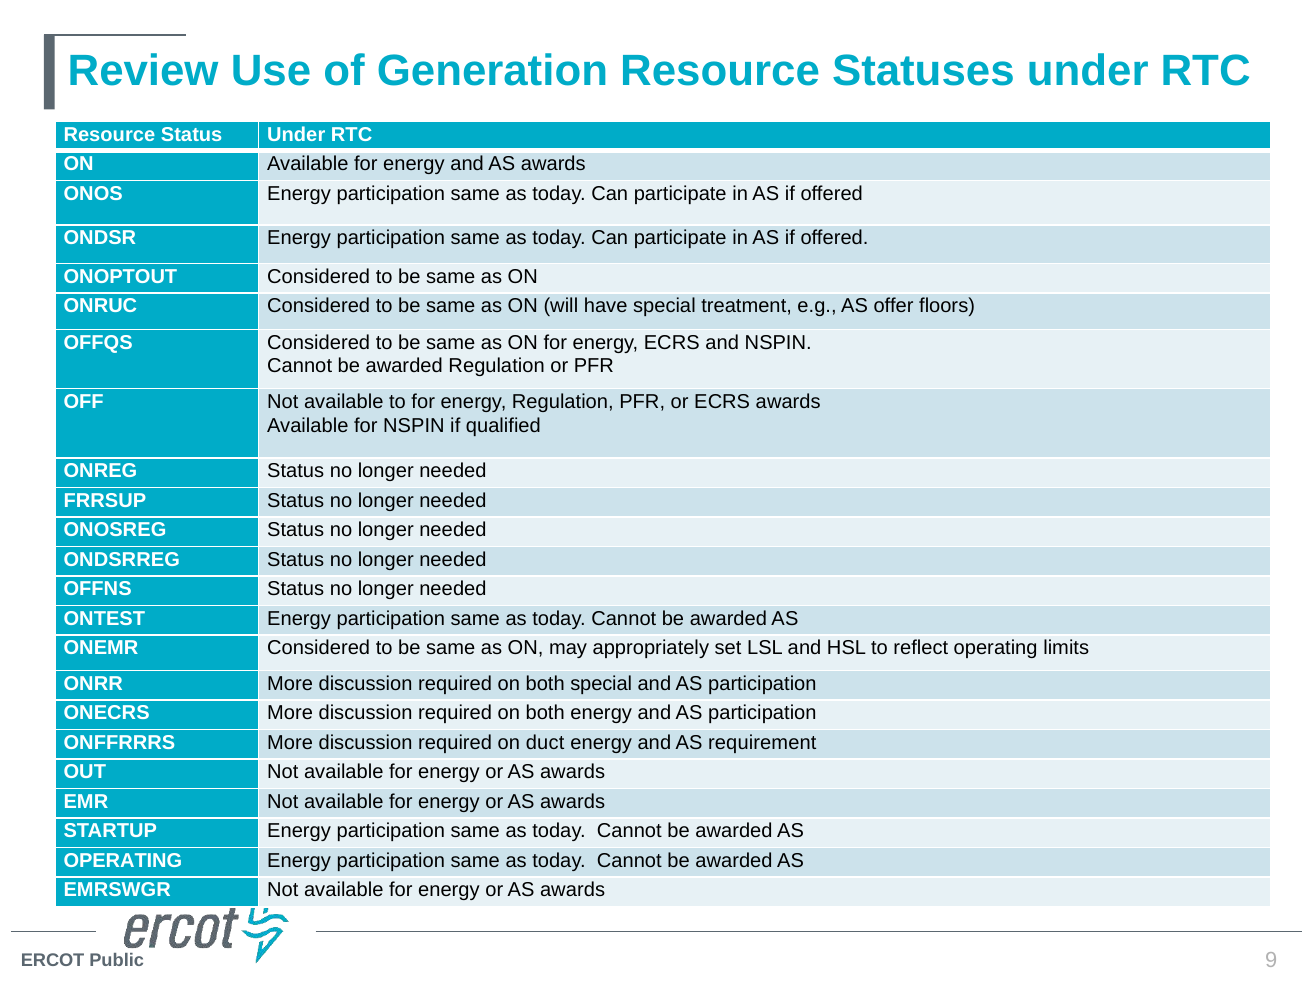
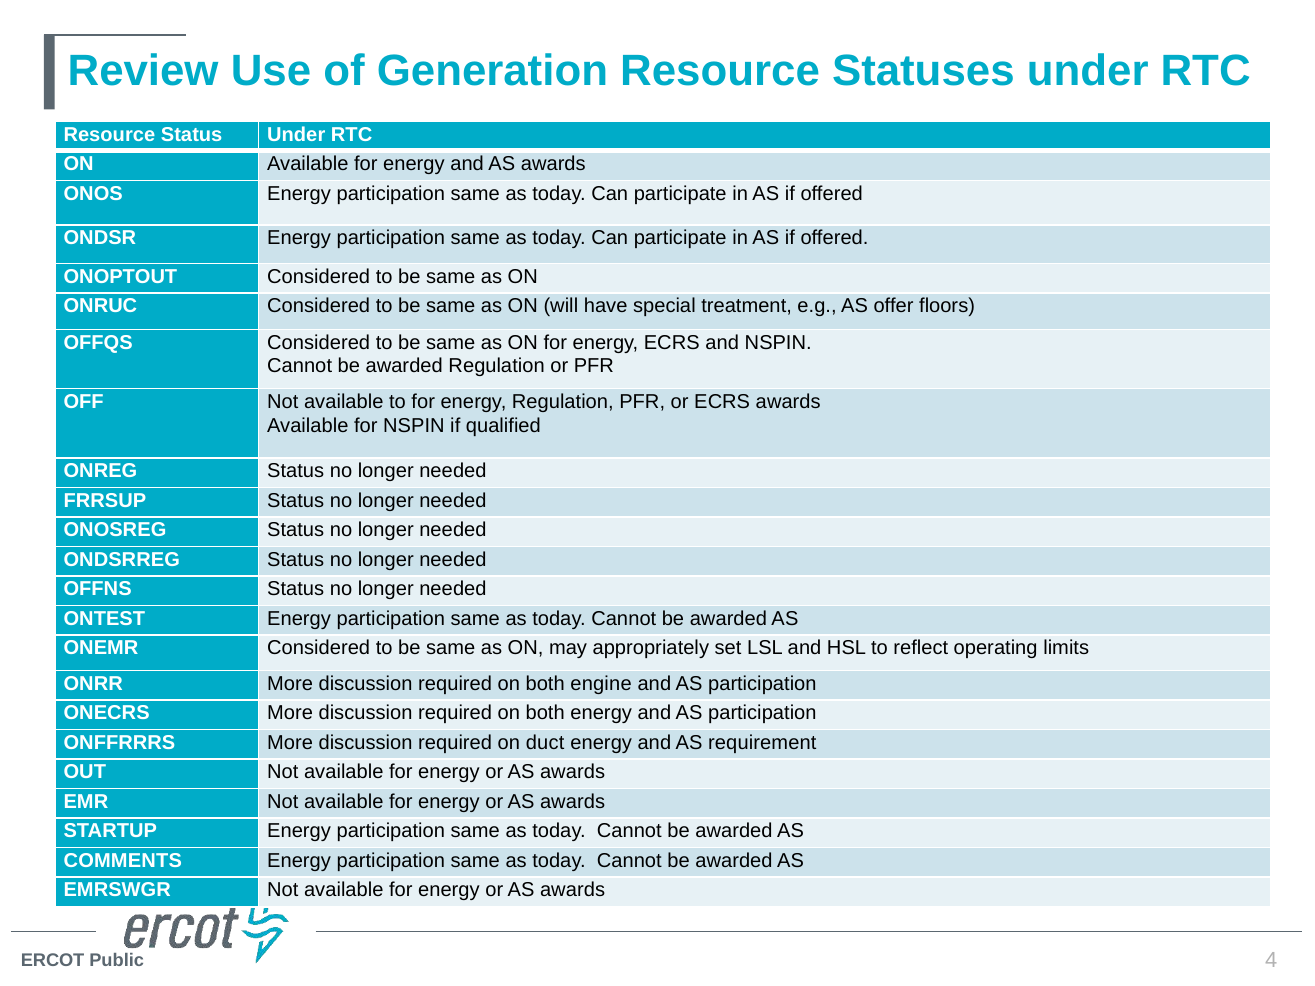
both special: special -> engine
OPERATING at (123, 861): OPERATING -> COMMENTS
9: 9 -> 4
